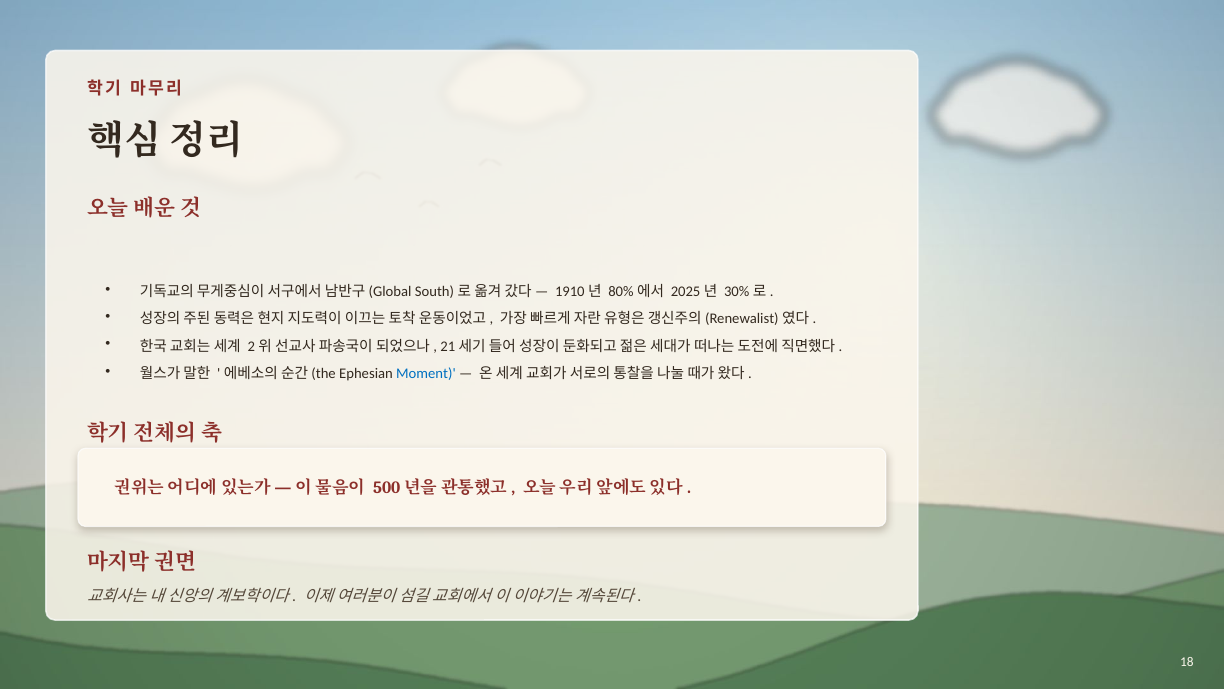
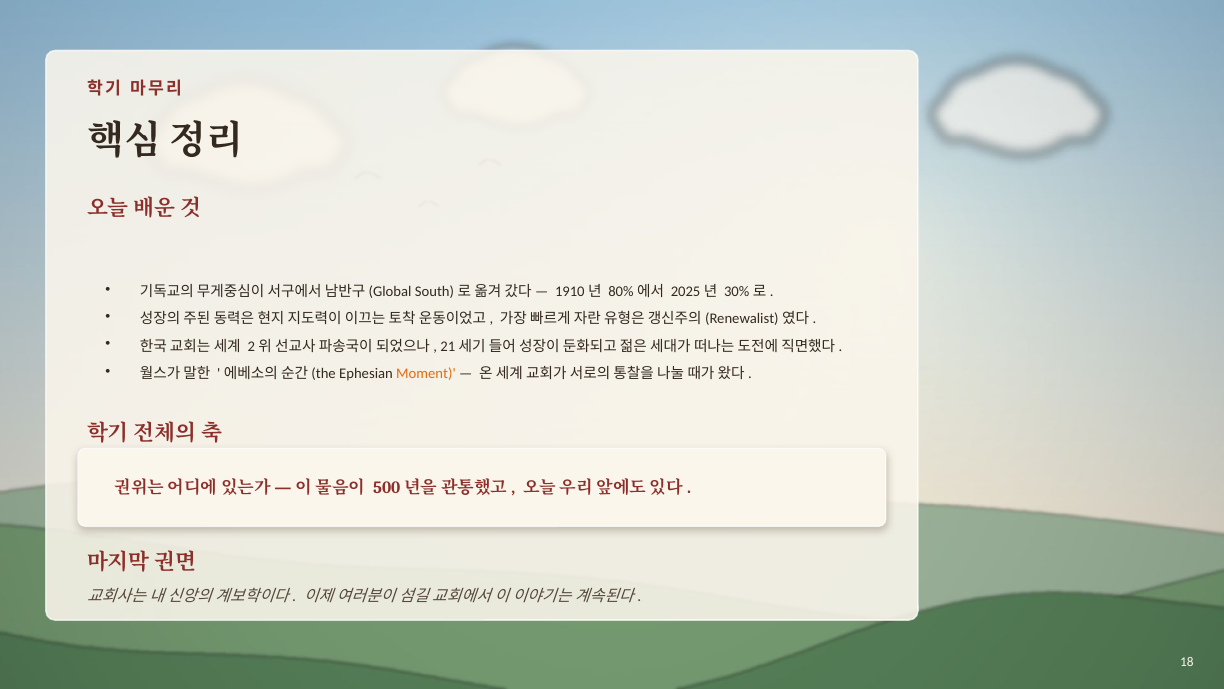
Moment colour: blue -> orange
